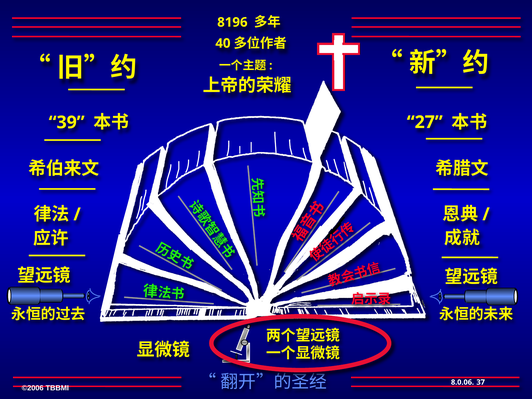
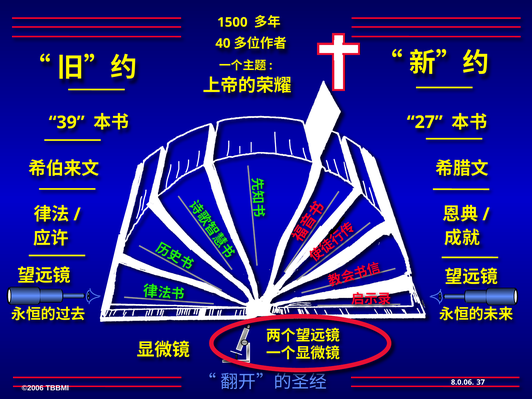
8196: 8196 -> 1500
